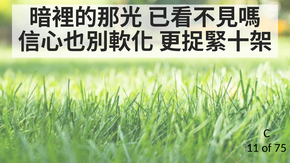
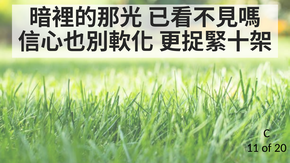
75: 75 -> 20
